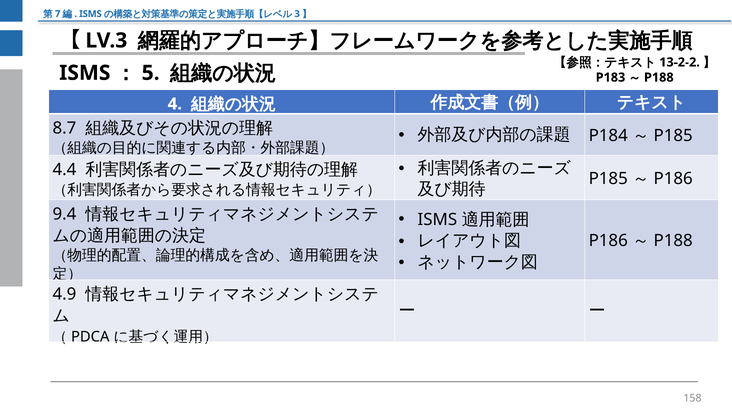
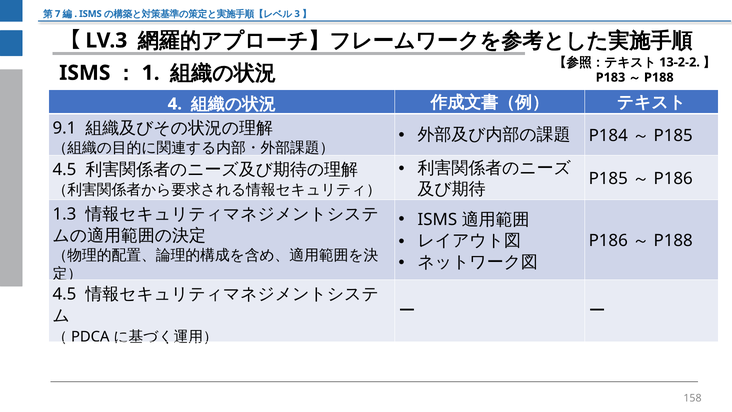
5: 5 -> 1
8.7: 8.7 -> 9.1
4.4 at (64, 170): 4.4 -> 4.5
9.4: 9.4 -> 1.3
4.9 at (64, 294): 4.9 -> 4.5
